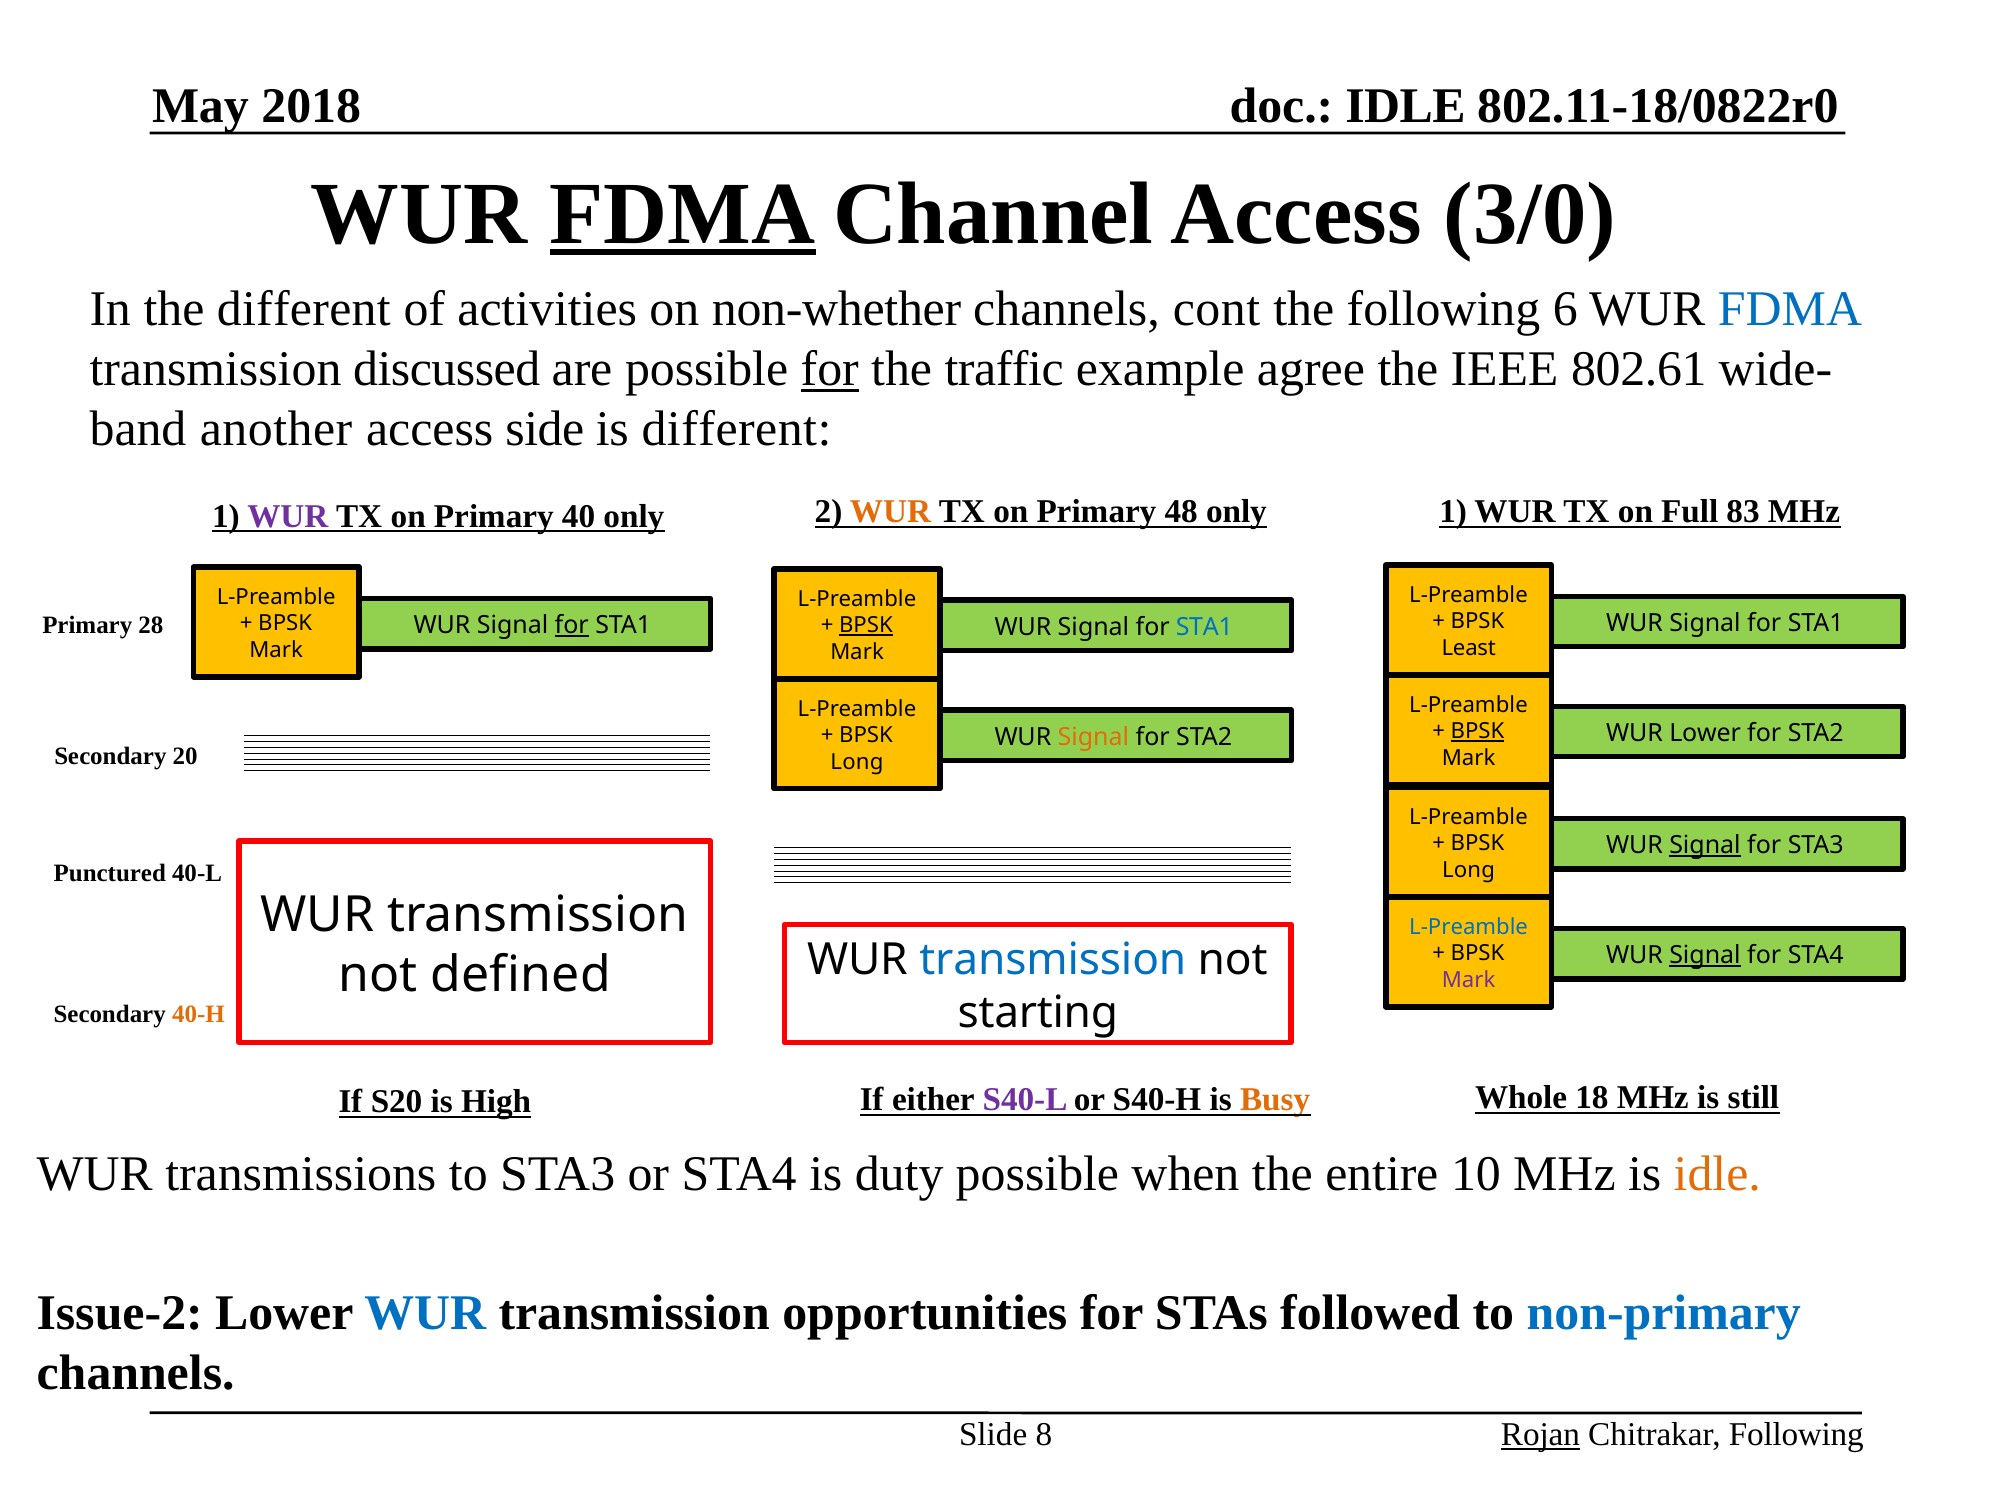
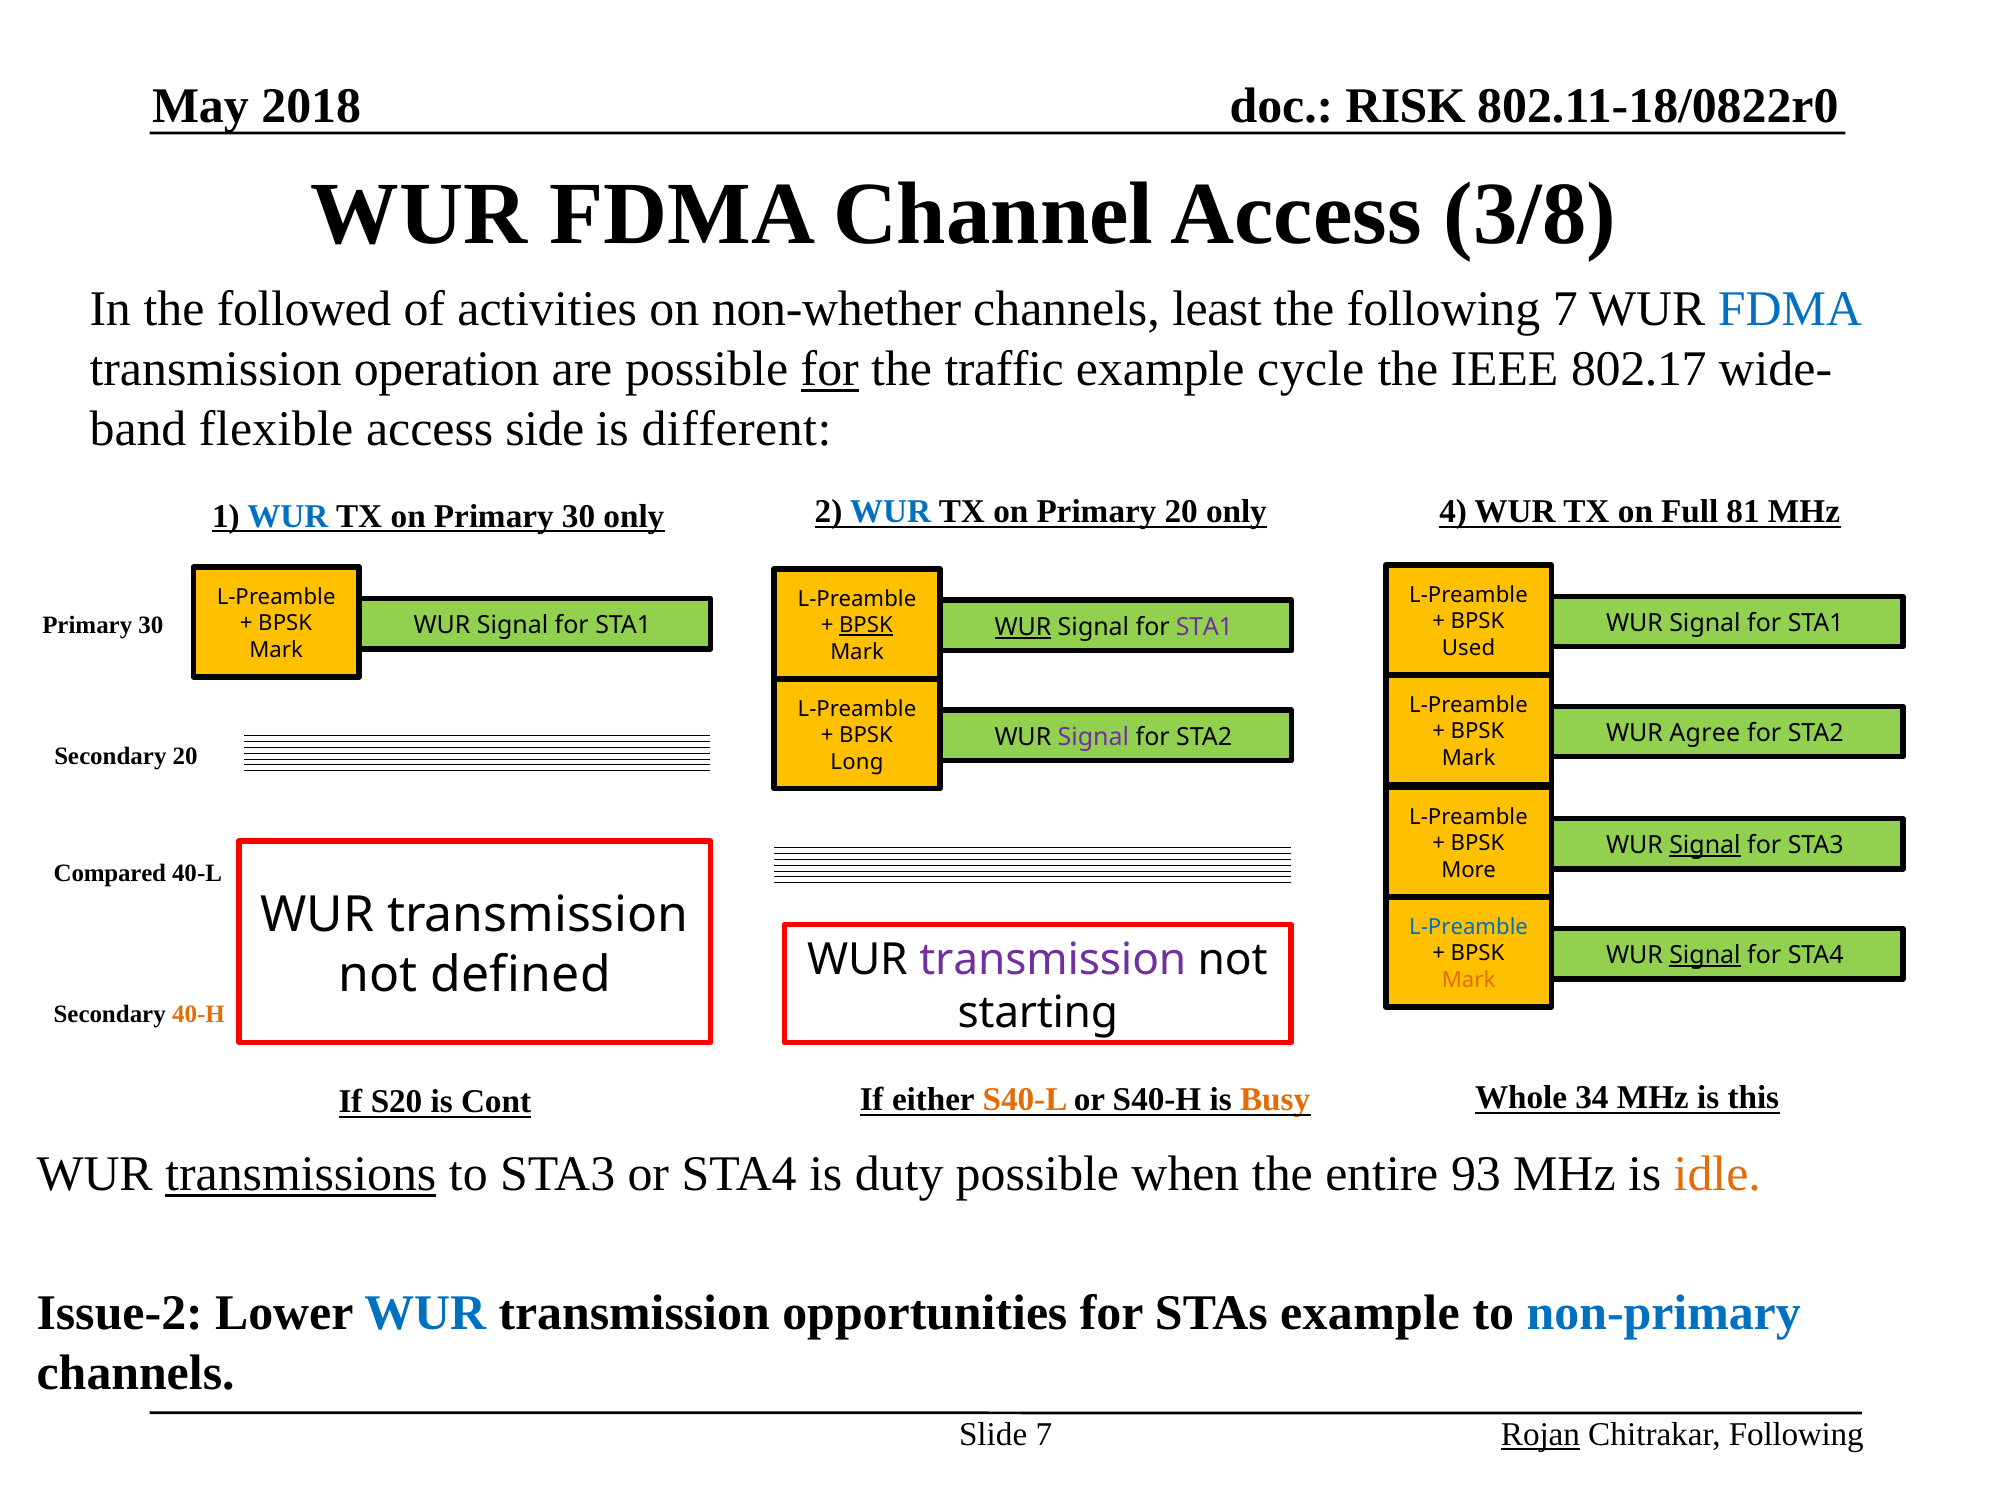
IDLE at (1405, 106): IDLE -> RISK
FDMA at (683, 214) underline: present -> none
3/0: 3/0 -> 3/8
the different: different -> followed
cont: cont -> least
following 6: 6 -> 7
discussed: discussed -> operation
agree: agree -> cycle
802.61: 802.61 -> 802.17
another: another -> flexible
WUR at (288, 516) colour: purple -> blue
on Primary 40: 40 -> 30
WUR at (890, 512) colour: orange -> blue
Primary 48: 48 -> 20
only 1: 1 -> 4
83: 83 -> 81
28 at (151, 625): 28 -> 30
for at (572, 626) underline: present -> none
WUR at (1023, 627) underline: none -> present
STA1 at (1204, 627) colour: blue -> purple
Least: Least -> Used
BPSK at (1477, 732) underline: present -> none
WUR Lower: Lower -> Agree
Signal at (1093, 737) colour: orange -> purple
Punctured: Punctured -> Compared
Long at (1469, 870): Long -> More
transmission at (1053, 960) colour: blue -> purple
Mark at (1469, 980) colour: purple -> orange
High: High -> Cont
S40-L colour: purple -> orange
18: 18 -> 34
still: still -> this
transmissions underline: none -> present
10: 10 -> 93
STAs followed: followed -> example
Slide 8: 8 -> 7
